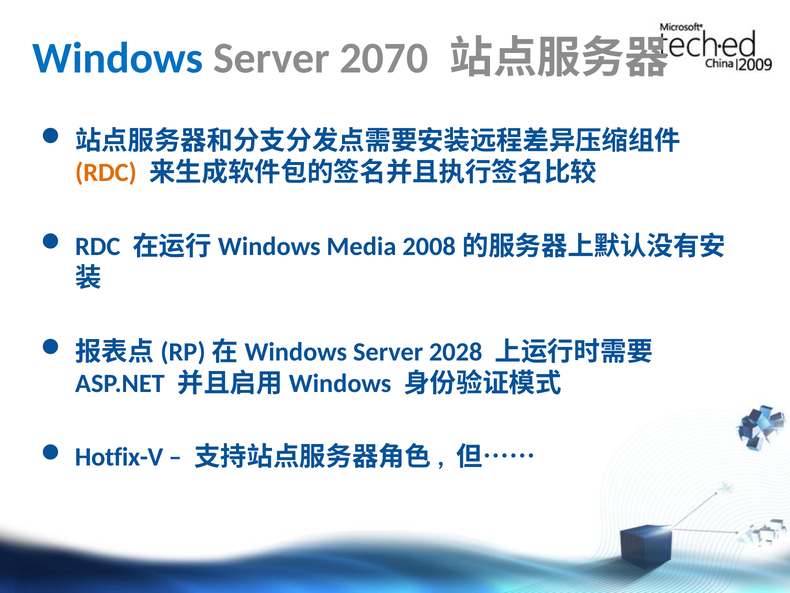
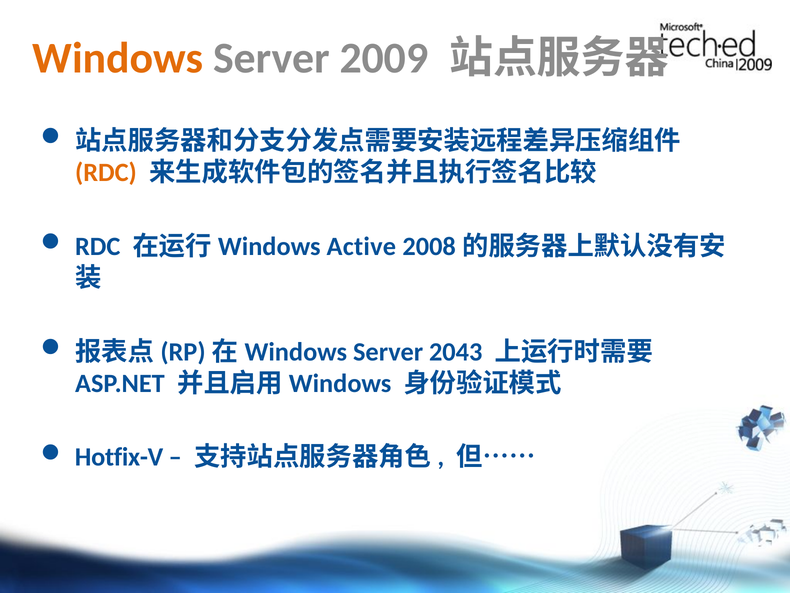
Windows colour: blue -> orange
2070: 2070 -> 2009
Media: Media -> Active
2028: 2028 -> 2043
